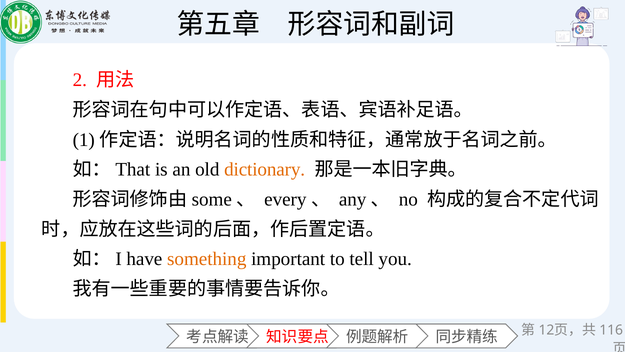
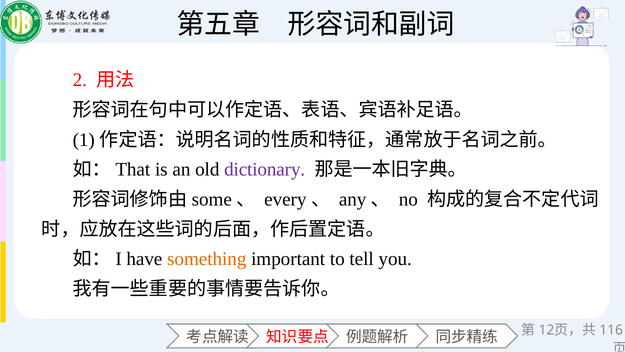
dictionary colour: orange -> purple
